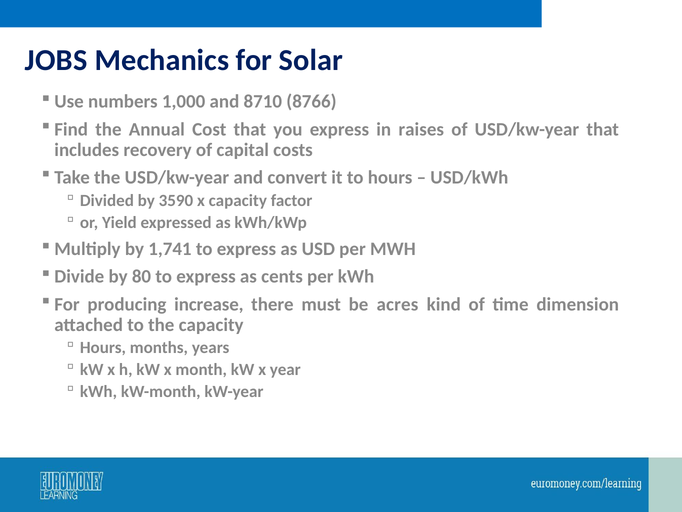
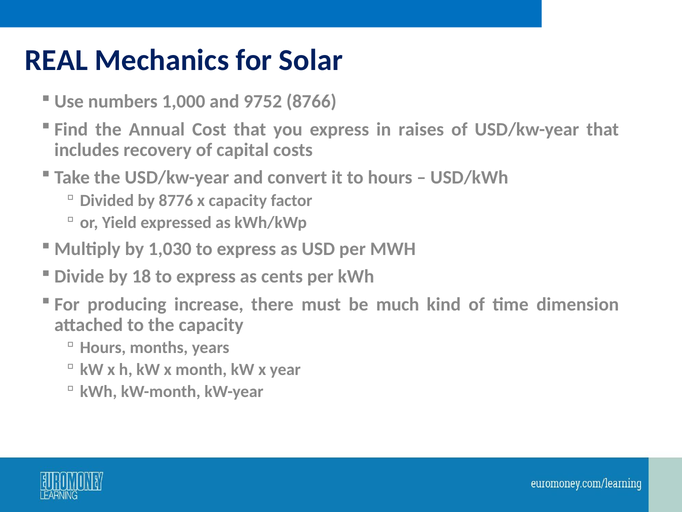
JOBS: JOBS -> REAL
8710: 8710 -> 9752
3590: 3590 -> 8776
1,741: 1,741 -> 1,030
80: 80 -> 18
acres: acres -> much
